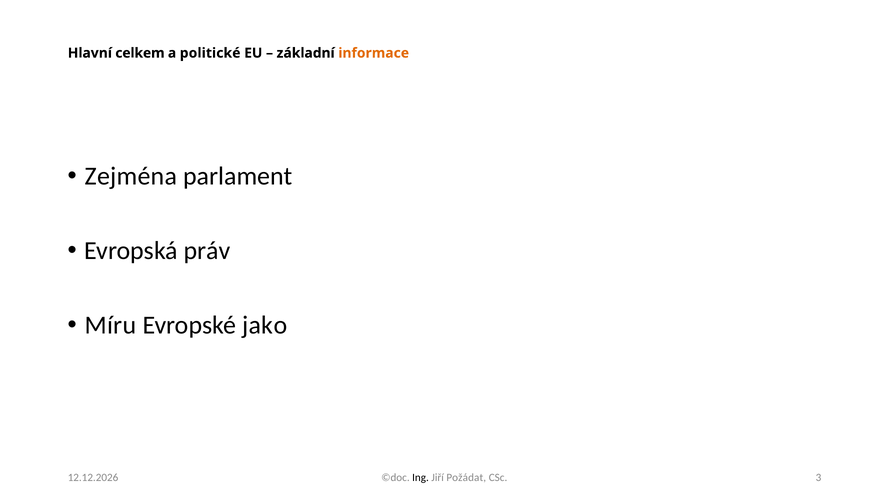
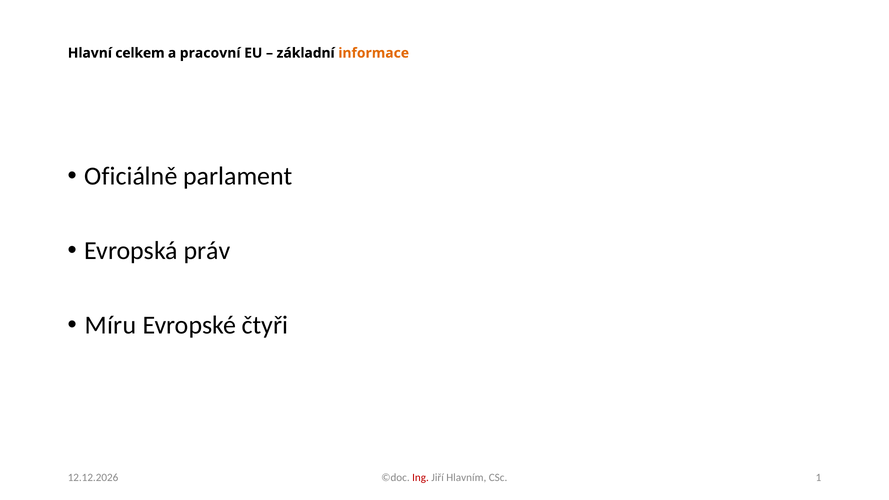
politické: politické -> pracovní
Zejména: Zejména -> Oficiálně
jako: jako -> čtyři
Ing colour: black -> red
Požádat: Požádat -> Hlavním
3: 3 -> 1
